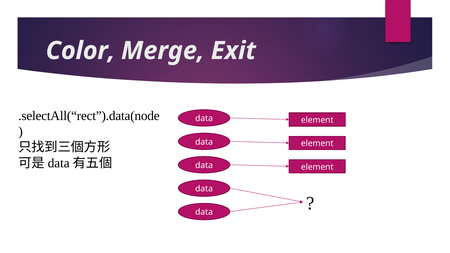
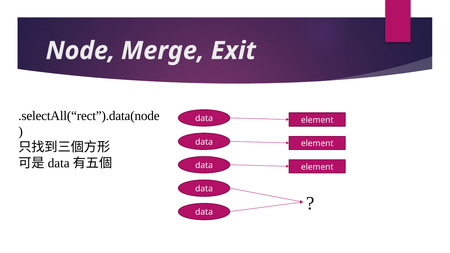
Color: Color -> Node
